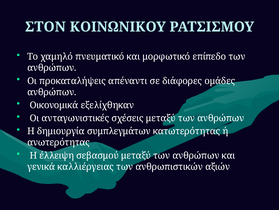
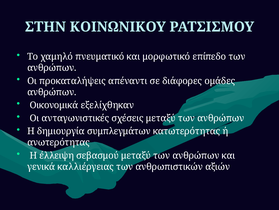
ΣΤΟΝ: ΣΤΟΝ -> ΣΤΗΝ
